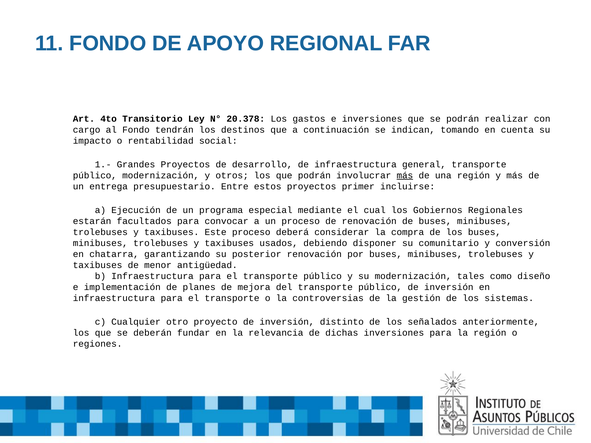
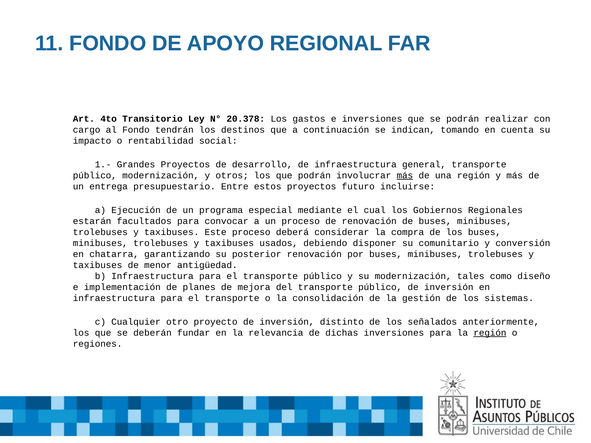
primer: primer -> futuro
controversias: controversias -> consolidación
región at (490, 333) underline: none -> present
